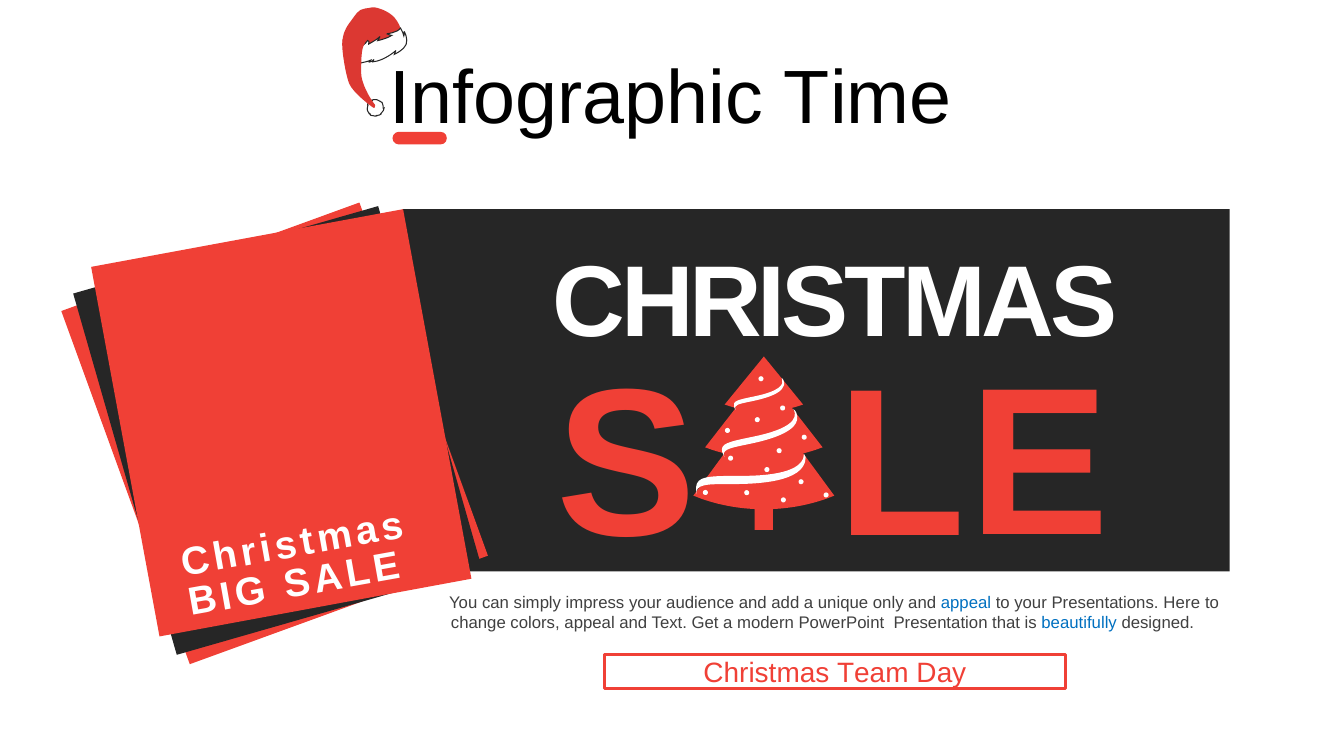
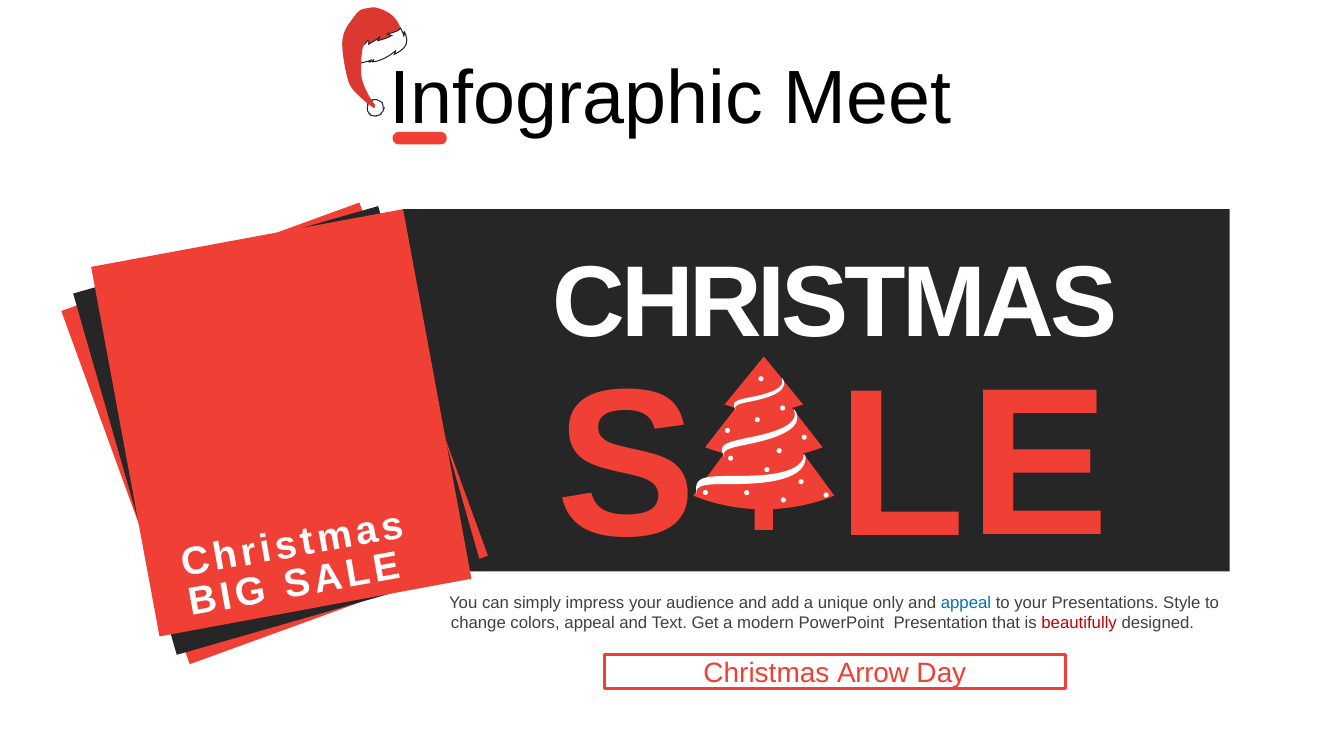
Time: Time -> Meet
Here: Here -> Style
beautifully colour: blue -> red
Team: Team -> Arrow
